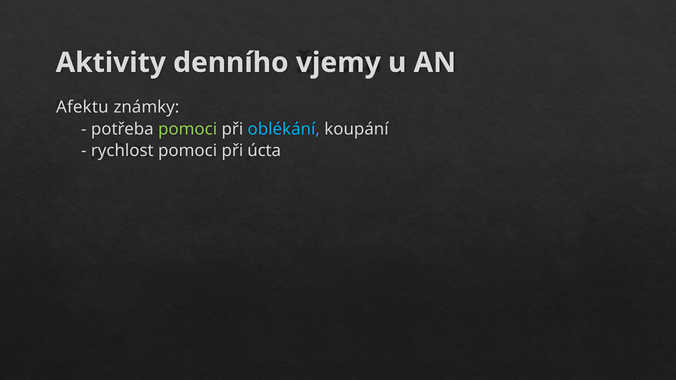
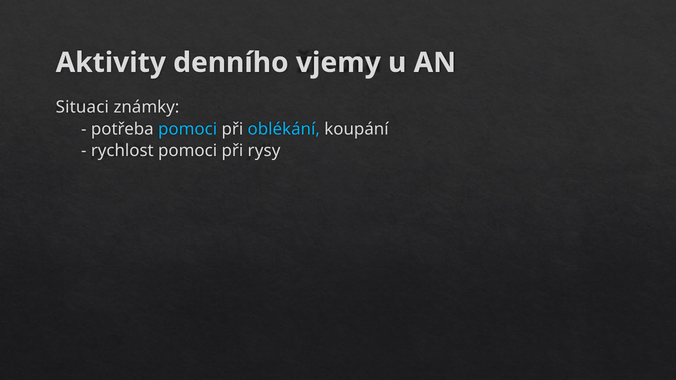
Afektu: Afektu -> Situaci
pomoci at (188, 129) colour: light green -> light blue
úcta: úcta -> rysy
